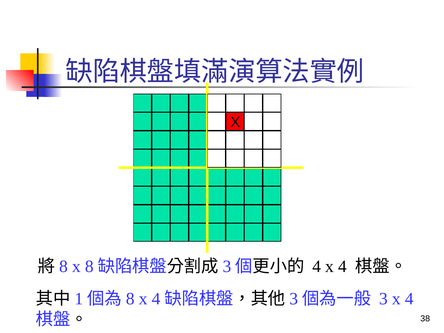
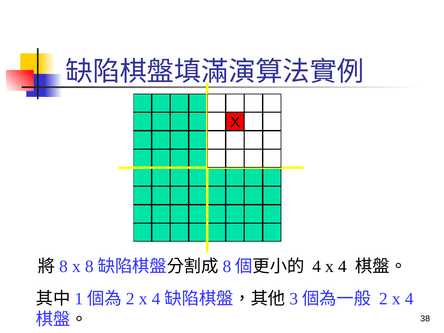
3 at (227, 267): 3 -> 8
8 at (130, 299): 8 -> 2
3 at (383, 299): 3 -> 2
